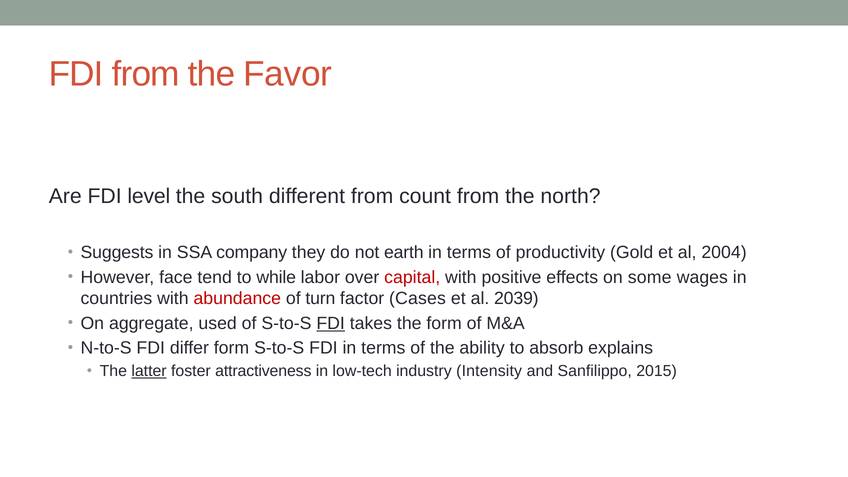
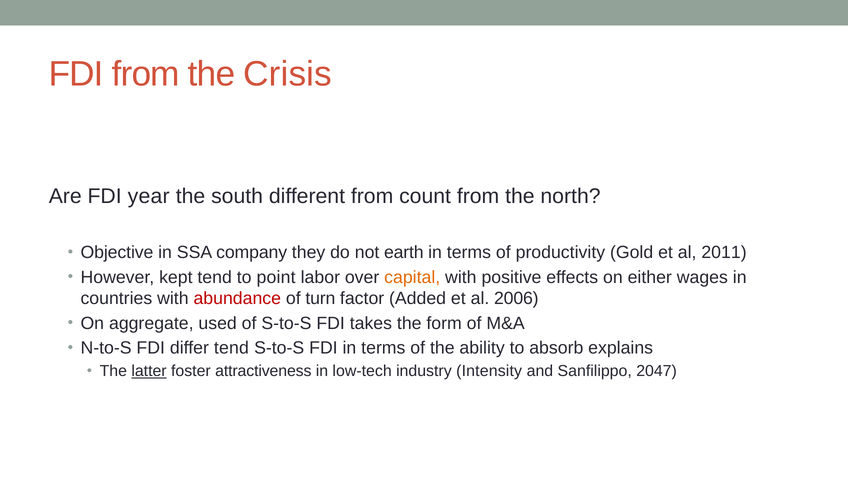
Favor: Favor -> Crisis
level: level -> year
Suggests: Suggests -> Objective
2004: 2004 -> 2011
face: face -> kept
while: while -> point
capital colour: red -> orange
some: some -> either
Cases: Cases -> Added
2039: 2039 -> 2006
FDI at (331, 323) underline: present -> none
differ form: form -> tend
2015: 2015 -> 2047
